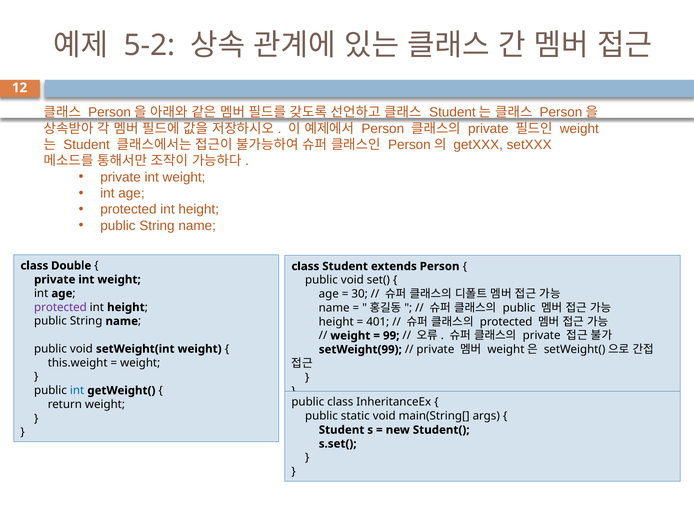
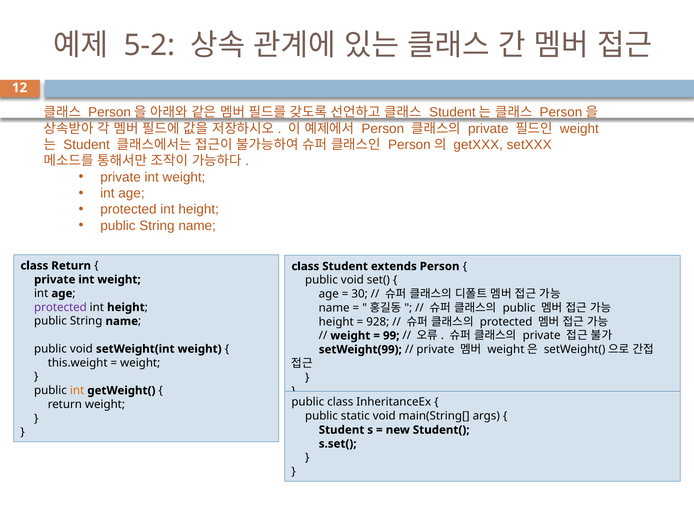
class Double: Double -> Return
401: 401 -> 928
int at (77, 391) colour: blue -> orange
